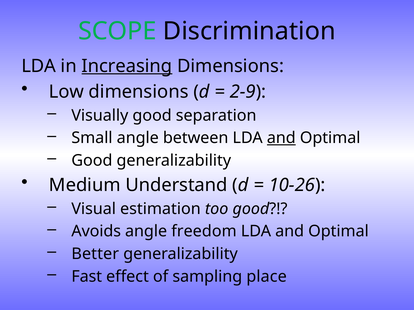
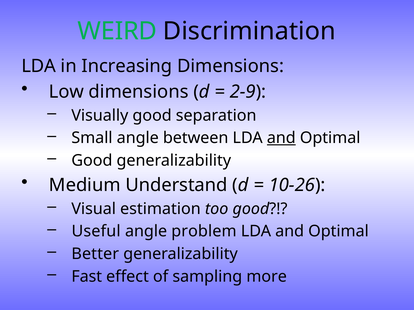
SCOPE: SCOPE -> WEIRD
Increasing underline: present -> none
Avoids: Avoids -> Useful
freedom: freedom -> problem
place: place -> more
